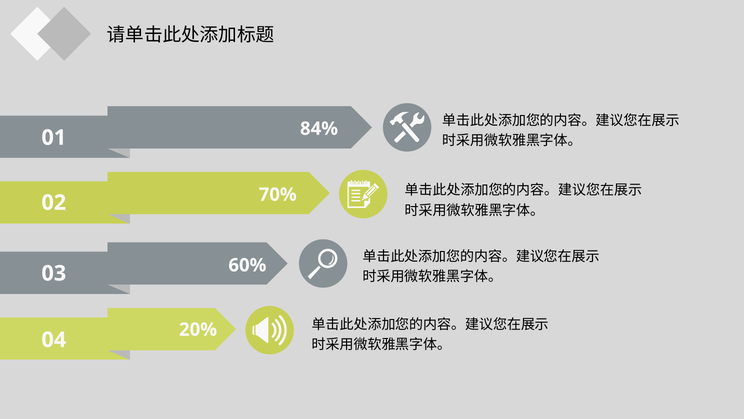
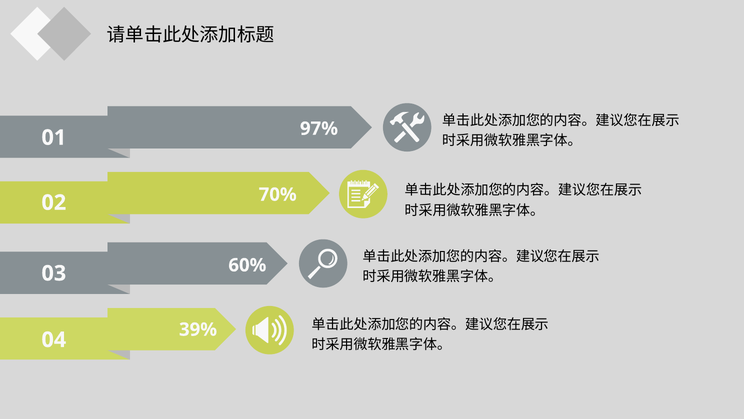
84%: 84% -> 97%
20%: 20% -> 39%
